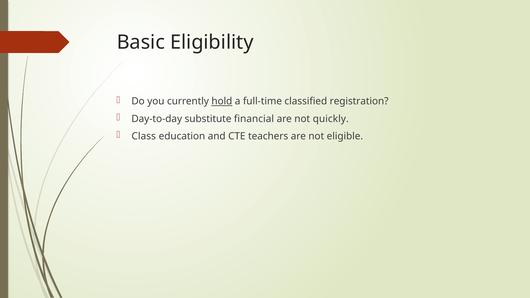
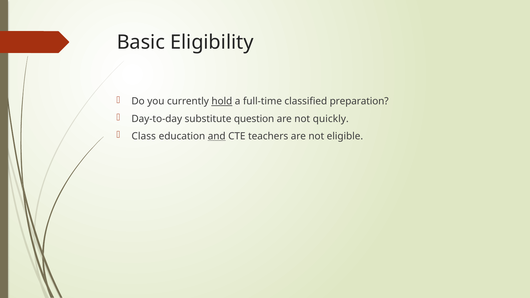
registration: registration -> preparation
financial: financial -> question
and underline: none -> present
